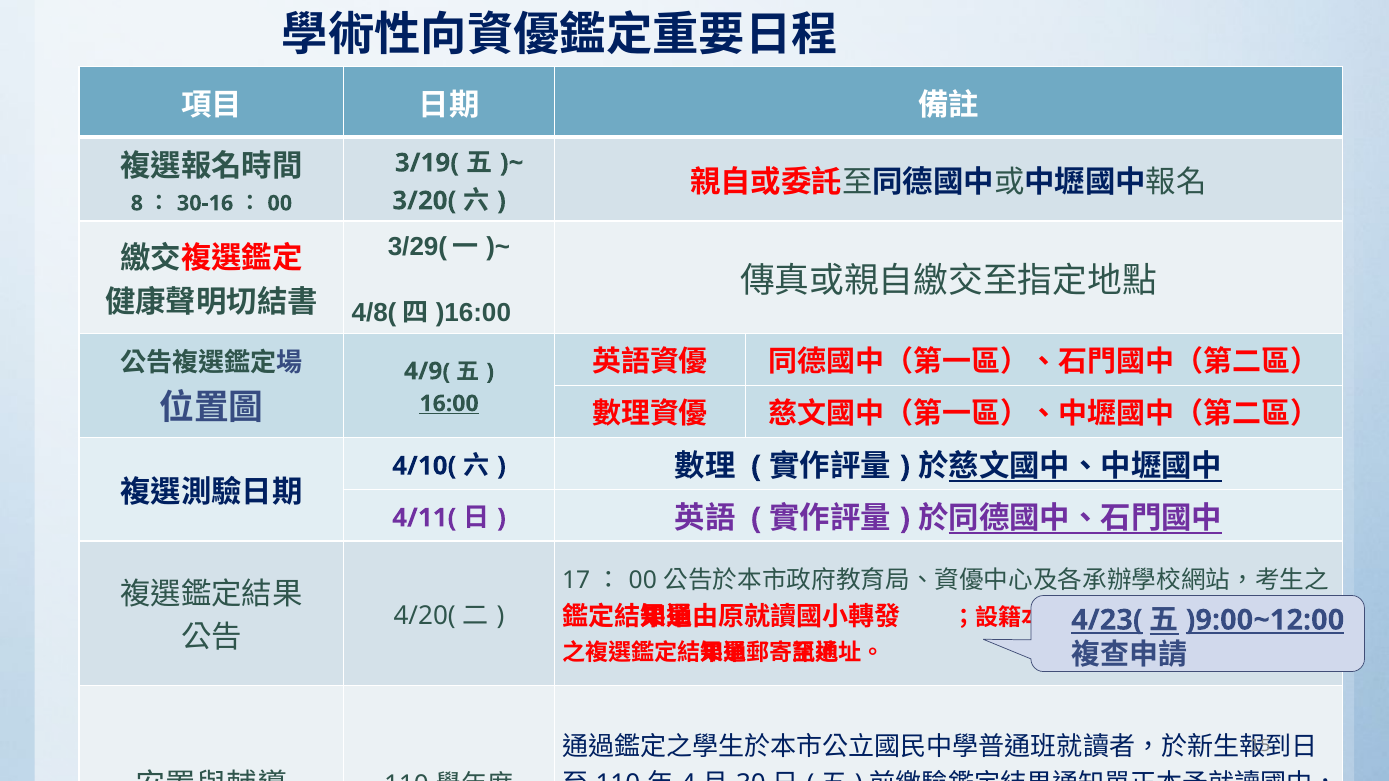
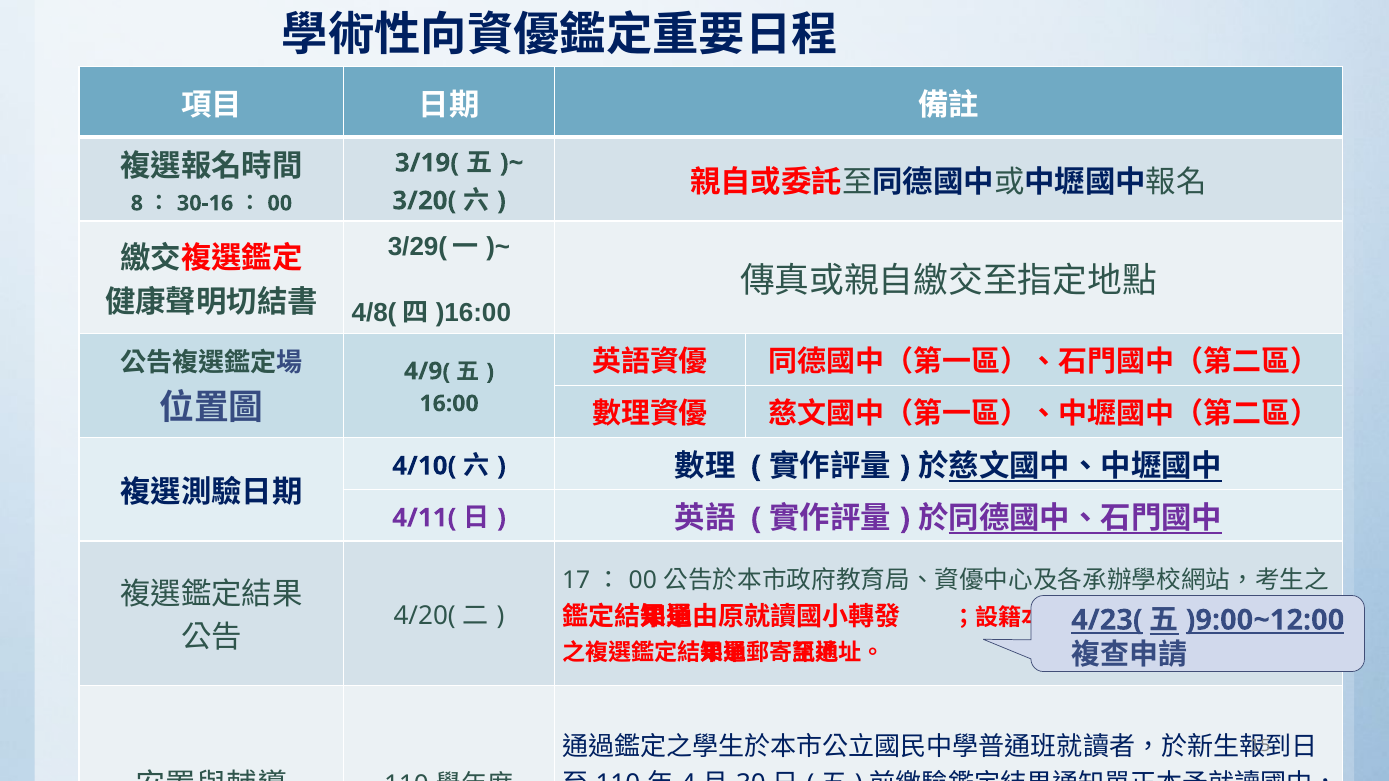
16:00 underline: present -> none
